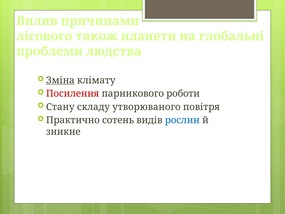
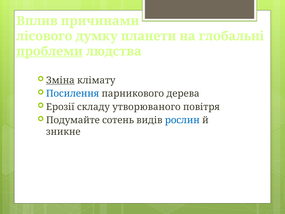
також: також -> думку
проблеми underline: none -> present
Посилення colour: red -> blue
роботи: роботи -> дерева
Стану: Стану -> Ерозії
Практично: Практично -> Подумайте
